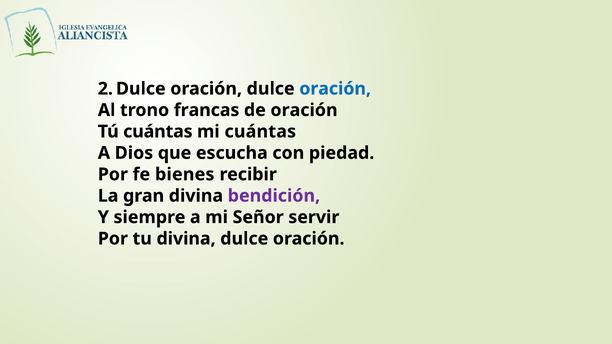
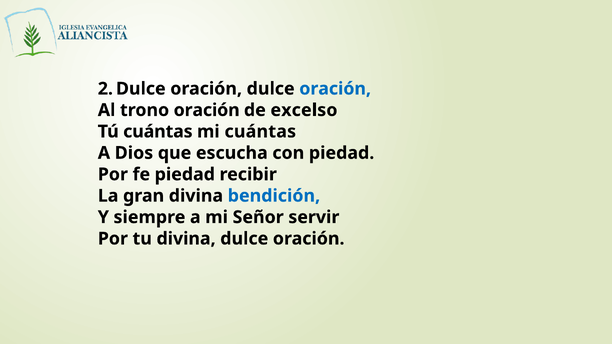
trono francas: francas -> oración
de oración: oración -> excelso
fe bienes: bienes -> piedad
bendición colour: purple -> blue
